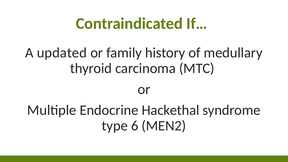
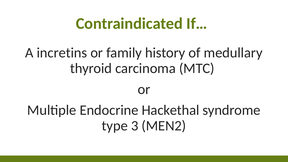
updated: updated -> incretins
6: 6 -> 3
